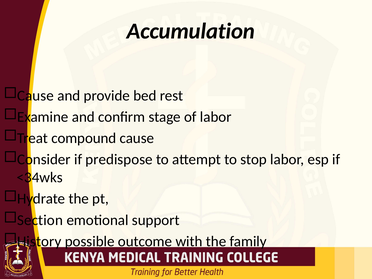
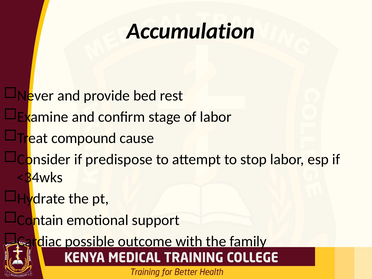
Cause at (35, 96): Cause -> Never
Section: Section -> Contain
History: History -> Cardiac
